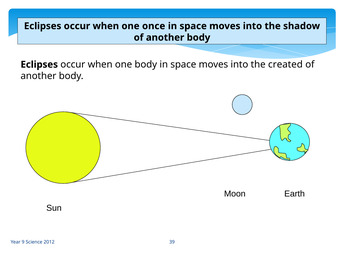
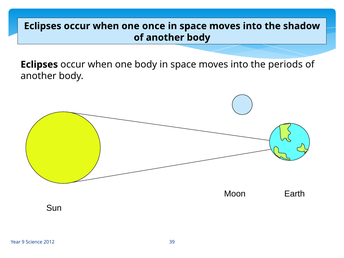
created: created -> periods
